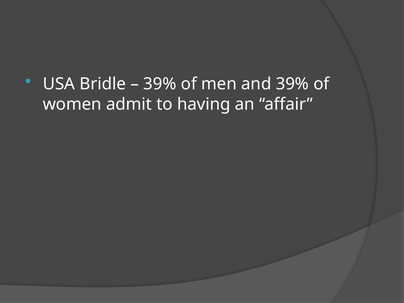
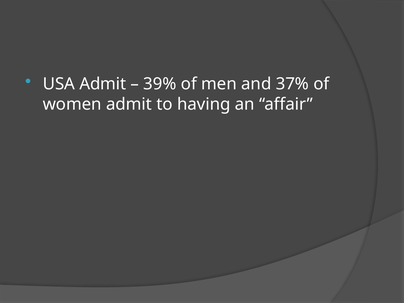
USA Bridle: Bridle -> Admit
and 39%: 39% -> 37%
